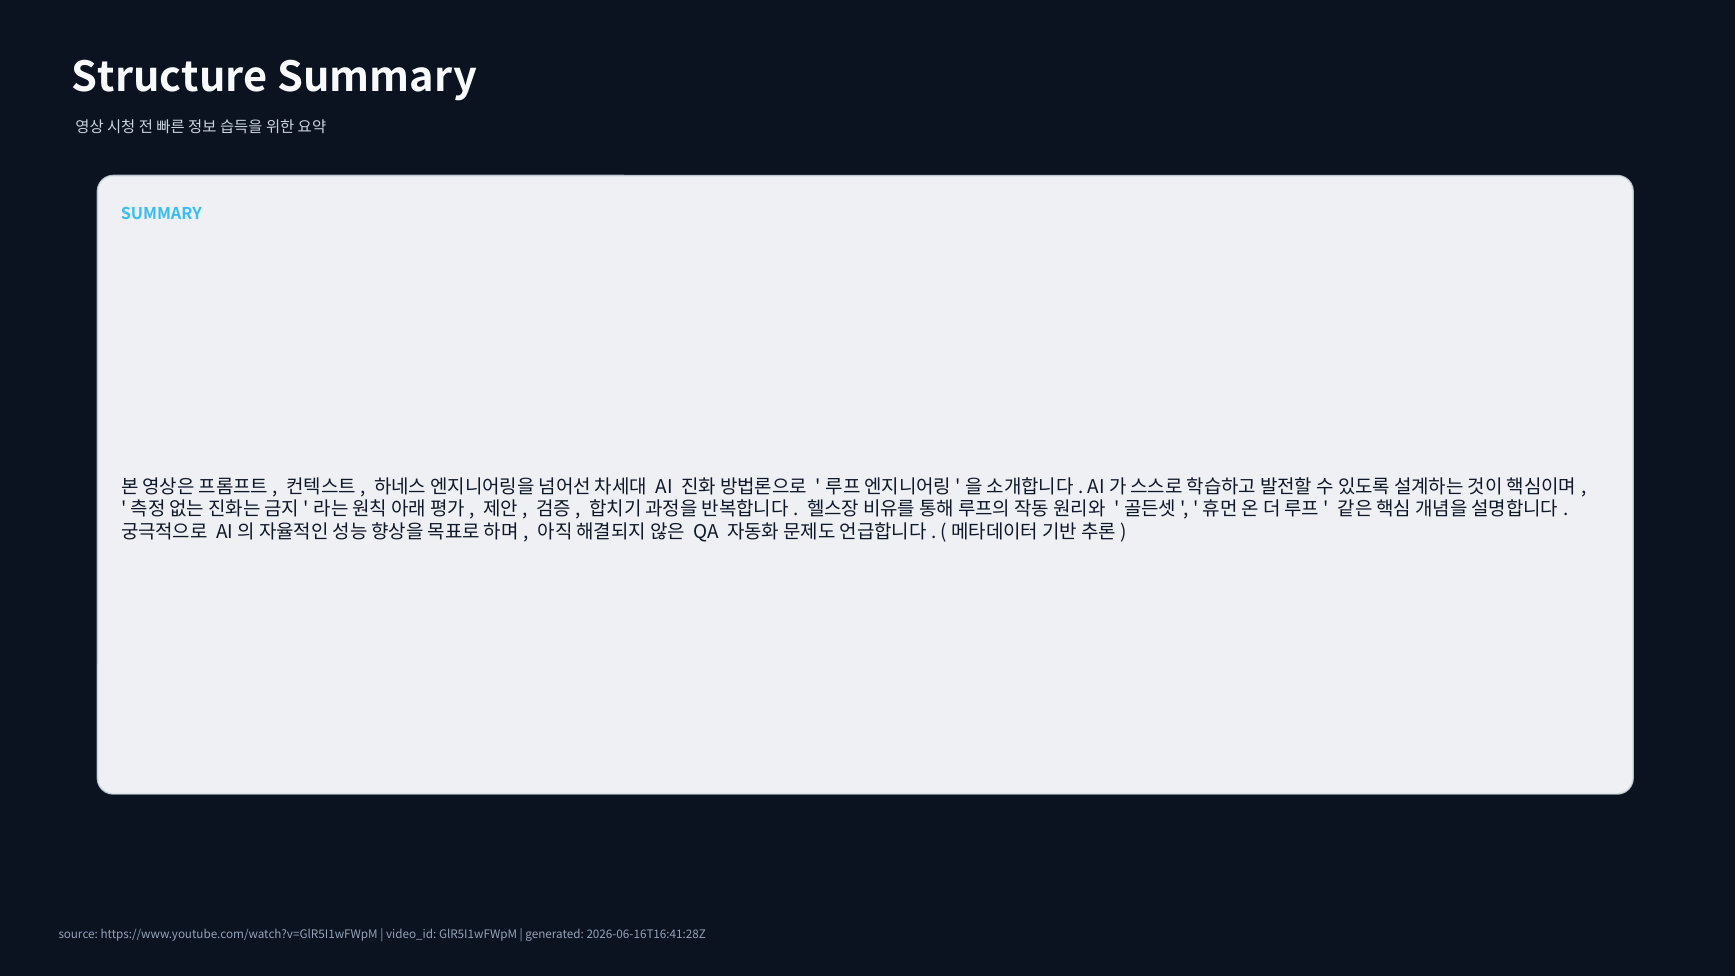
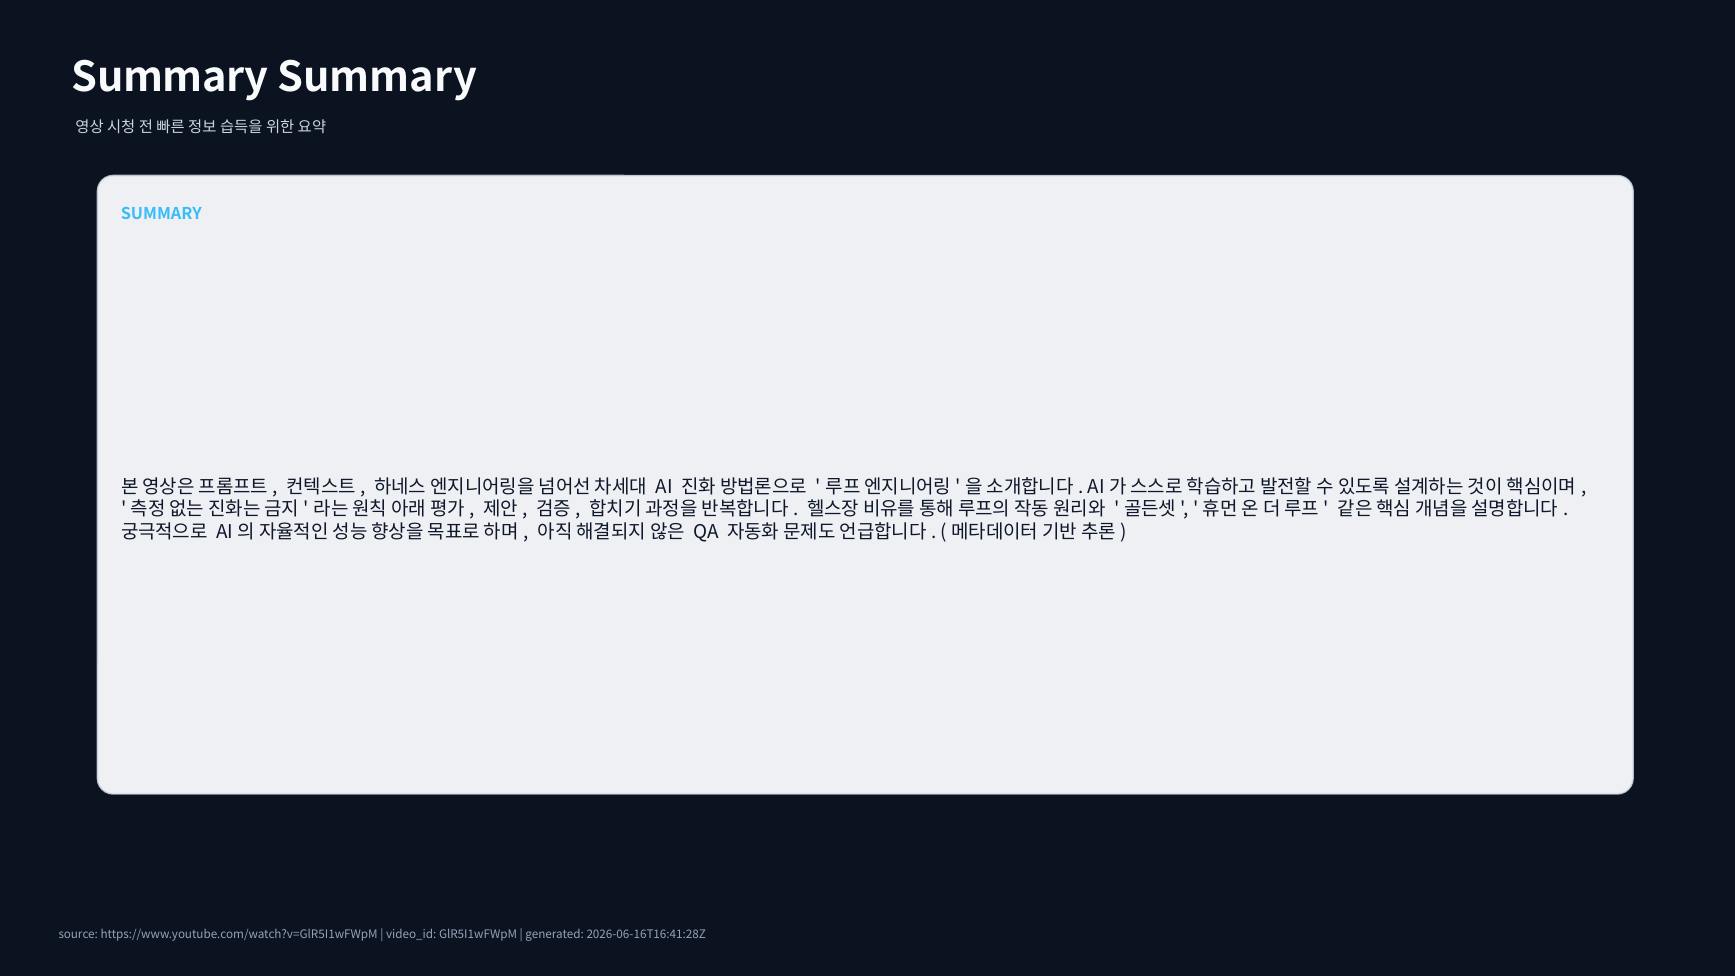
Structure at (170, 78): Structure -> Summary
